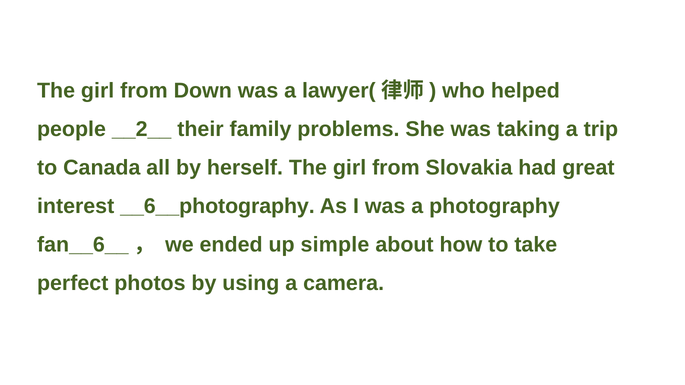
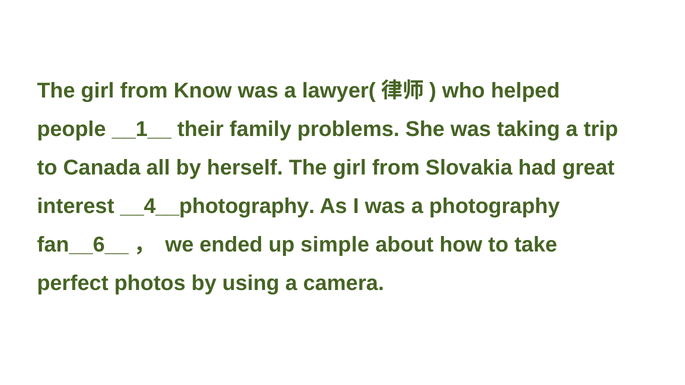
Down: Down -> Know
__2__: __2__ -> __1__
__6__photography: __6__photography -> __4__photography
